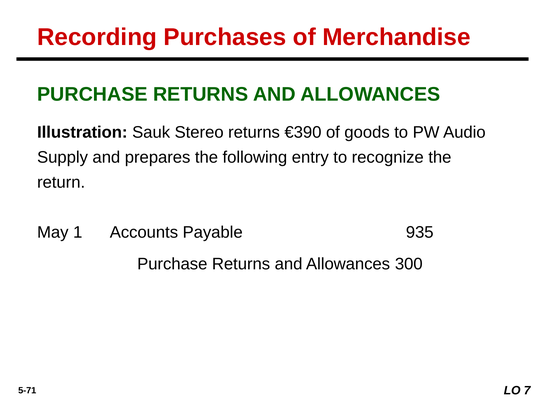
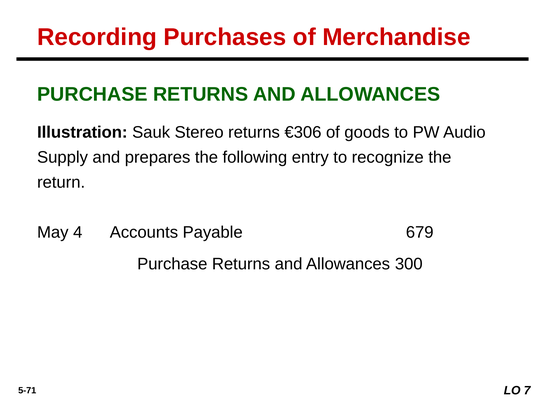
€390: €390 -> €306
1: 1 -> 4
935: 935 -> 679
